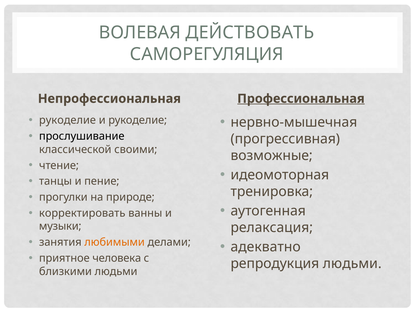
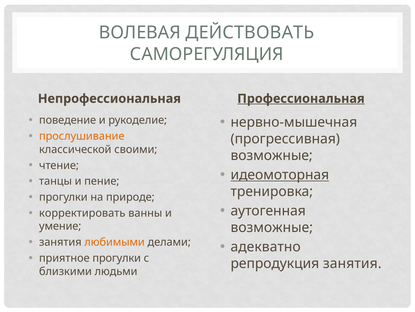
рукоделие at (67, 120): рукоделие -> поведение
прослушивание colour: black -> orange
идеомоторная underline: none -> present
музыки: музыки -> умение
релаксация at (272, 227): релаксация -> возможные
приятное человека: человека -> прогулки
репродукция людьми: людьми -> занятия
